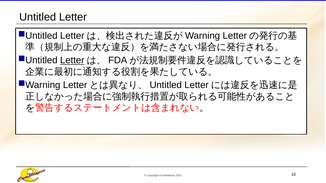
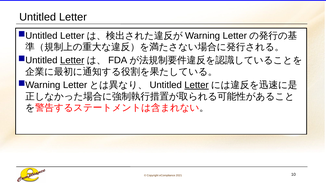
Letter at (197, 85) underline: none -> present
